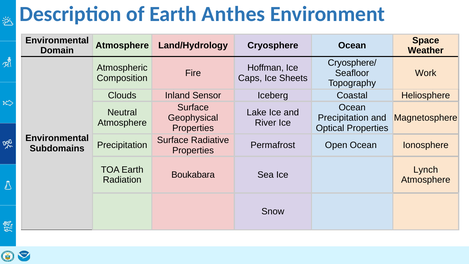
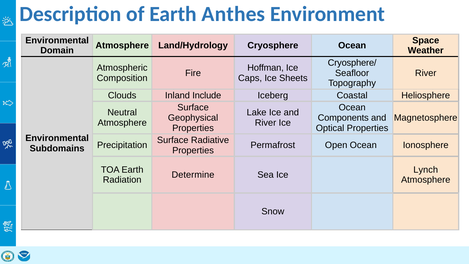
Work at (426, 73): Work -> River
Sensor: Sensor -> Include
Precipitation at (343, 118): Precipitation -> Components
Boukabara: Boukabara -> Determine
